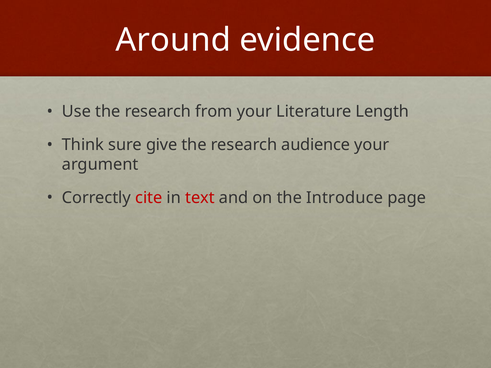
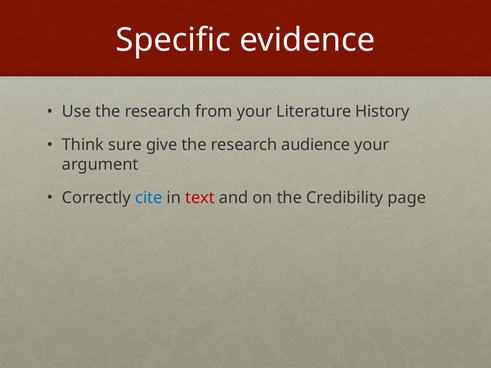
Around: Around -> Specific
Length: Length -> History
cite colour: red -> blue
Introduce: Introduce -> Credibility
